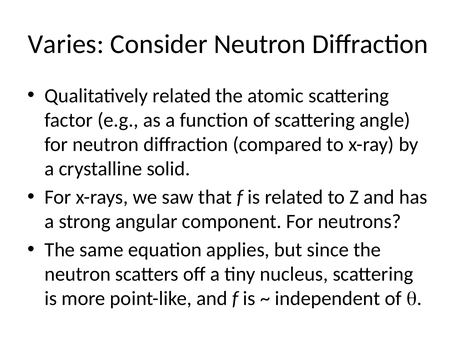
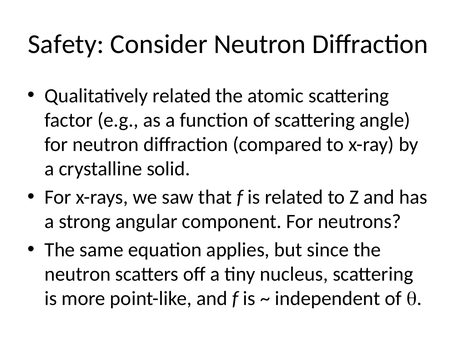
Varies: Varies -> Safety
